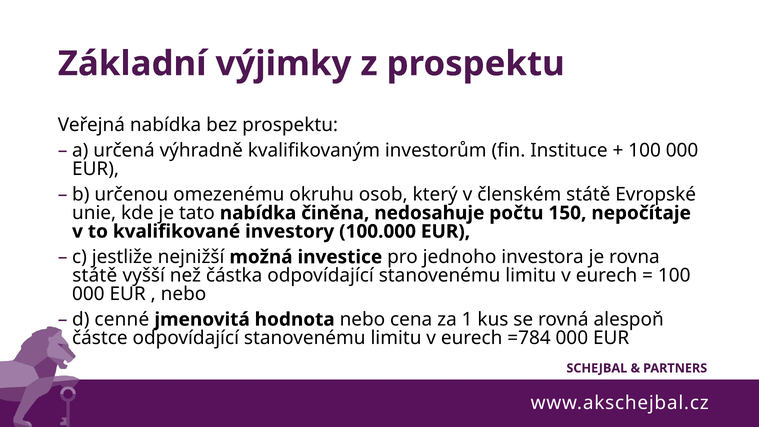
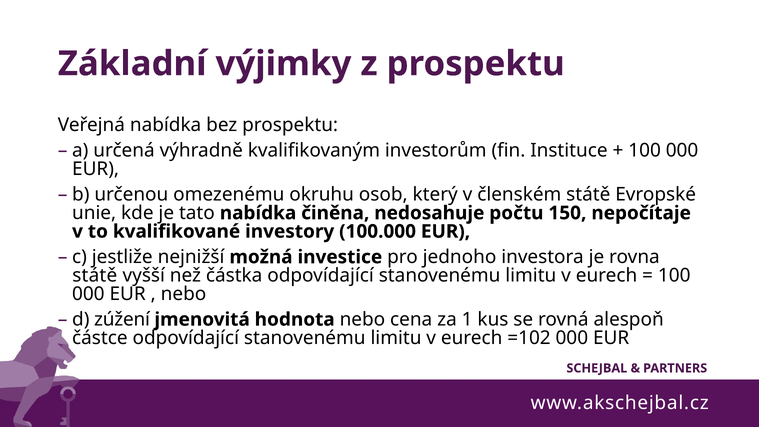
cenné: cenné -> zúžení
=784: =784 -> =102
